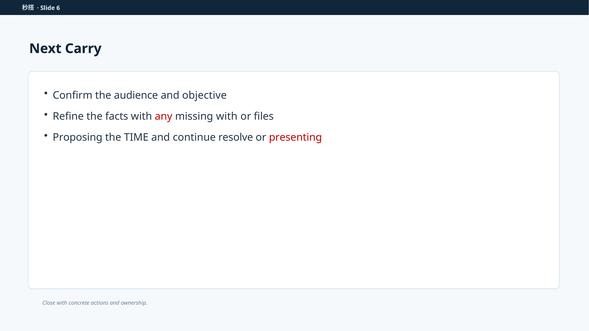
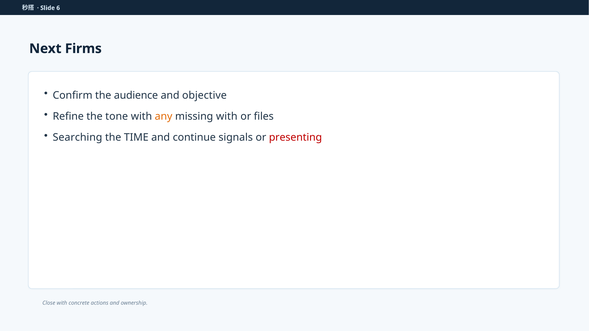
Carry: Carry -> Firms
facts: facts -> tone
any colour: red -> orange
Proposing: Proposing -> Searching
resolve: resolve -> signals
